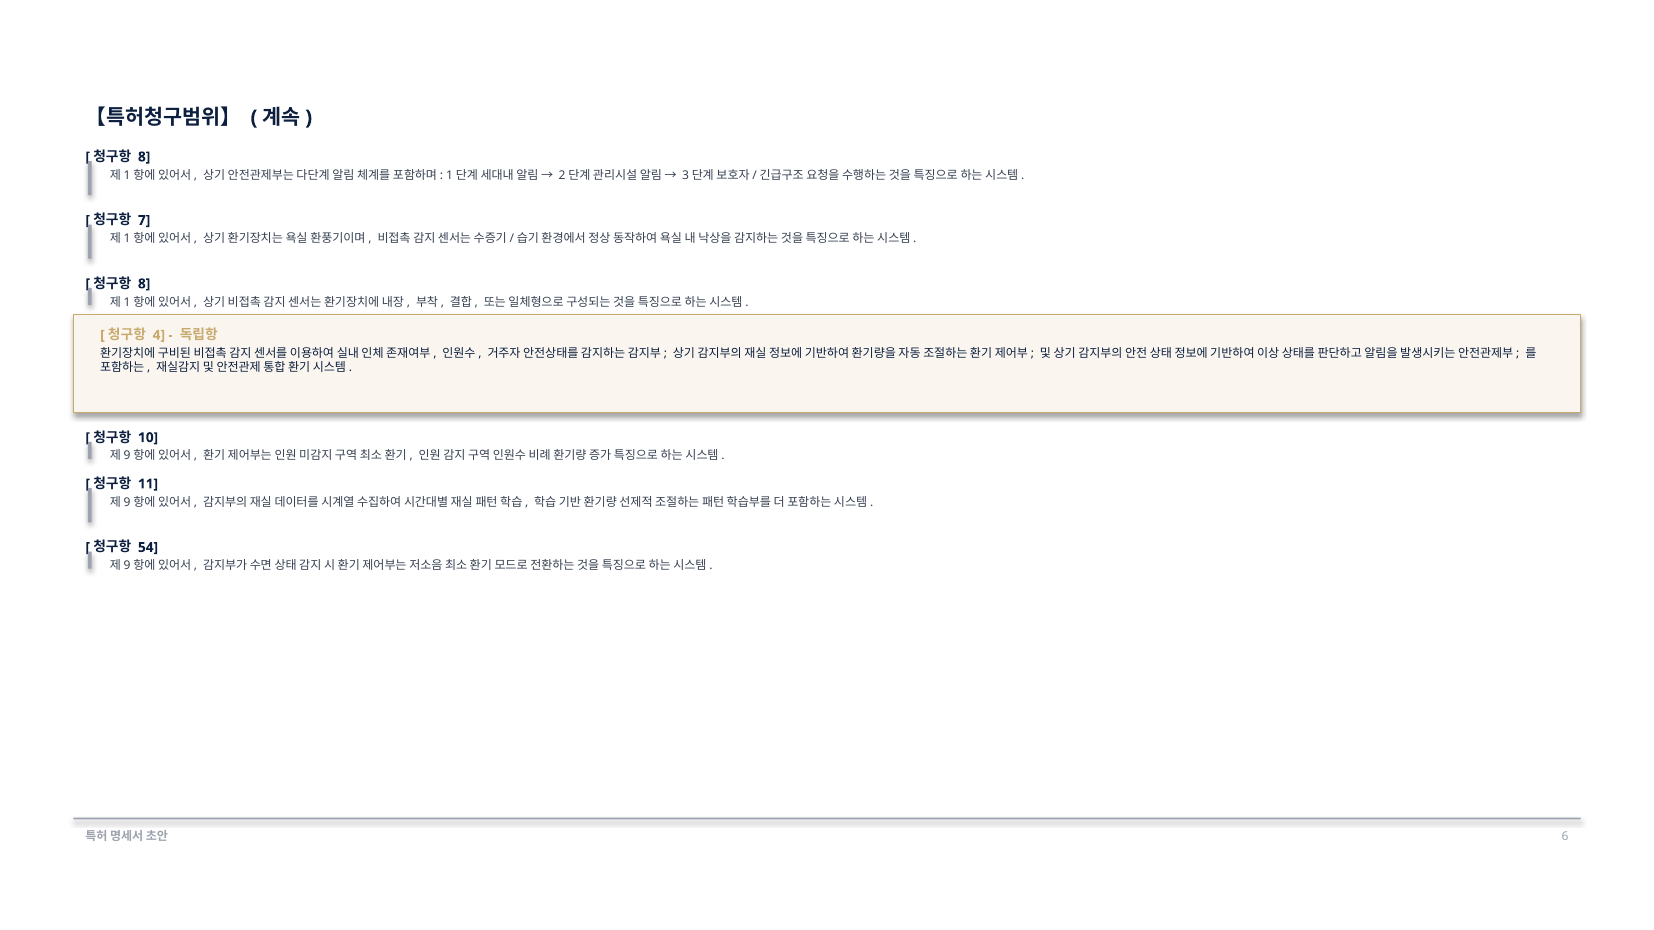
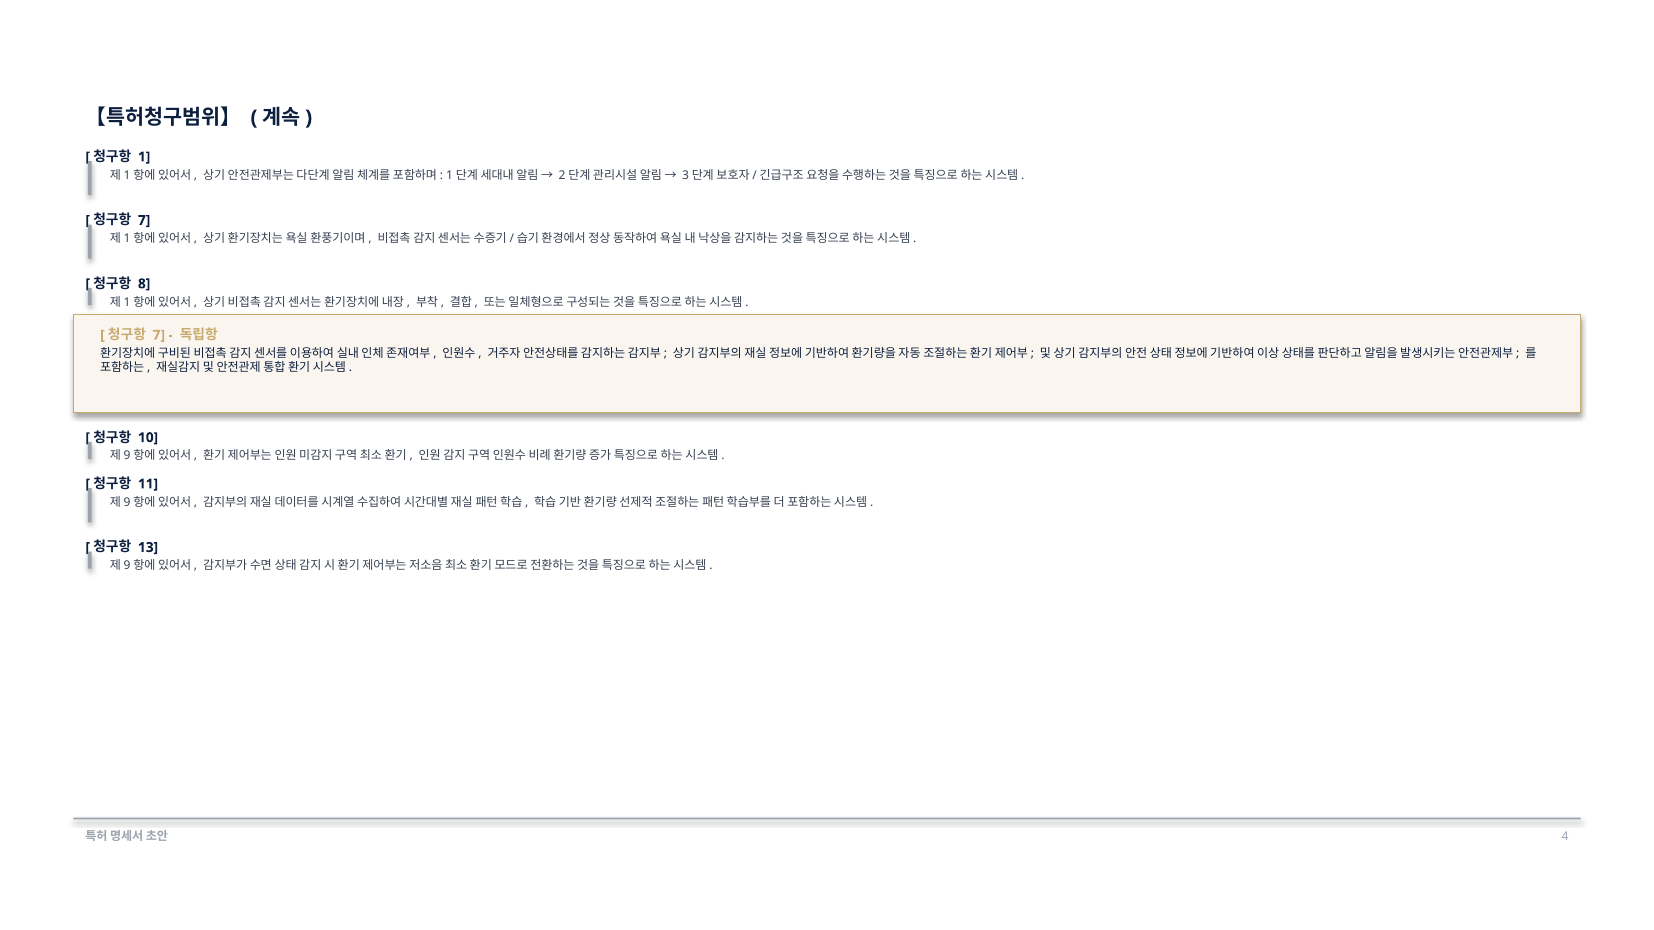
8 at (144, 157): 8 -> 1
4 at (159, 335): 4 -> 7
54: 54 -> 13
6: 6 -> 4
